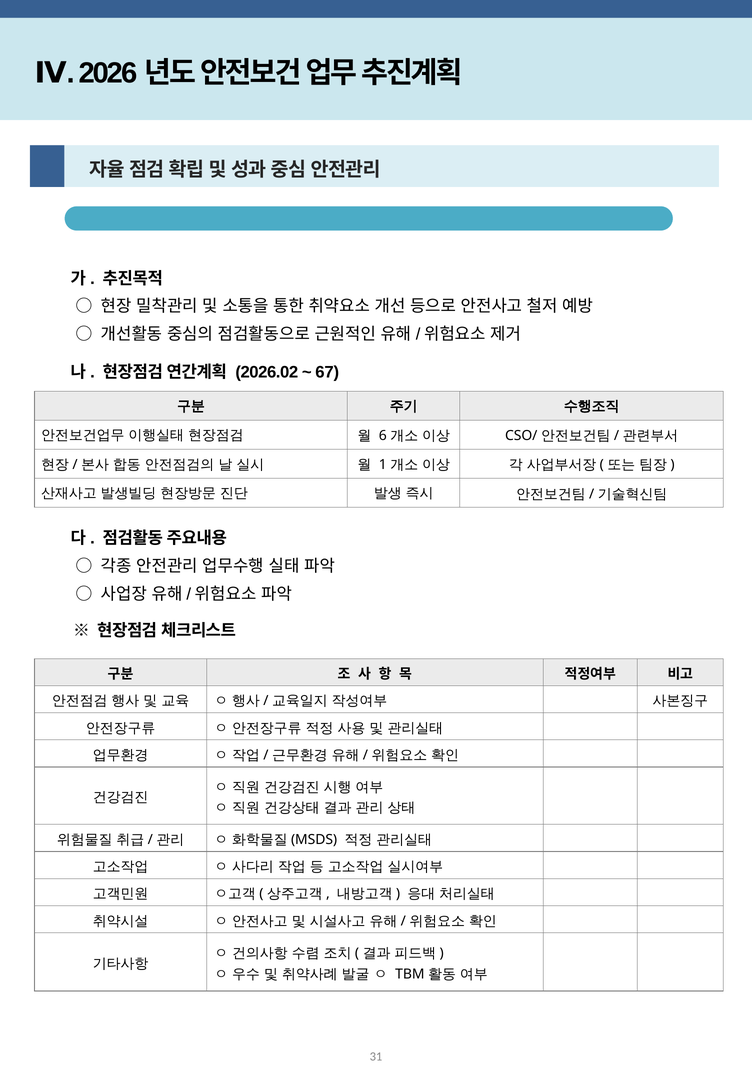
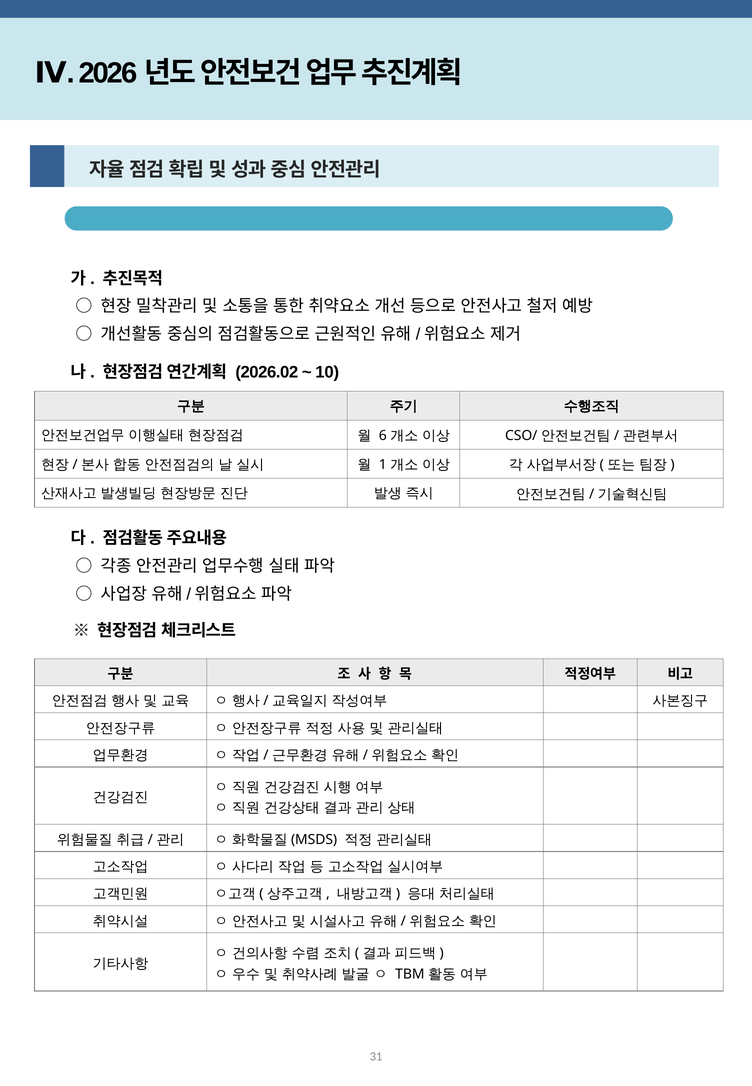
67: 67 -> 10
